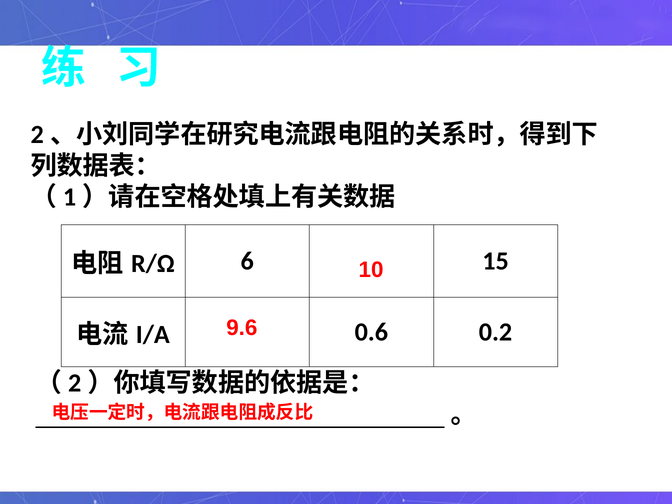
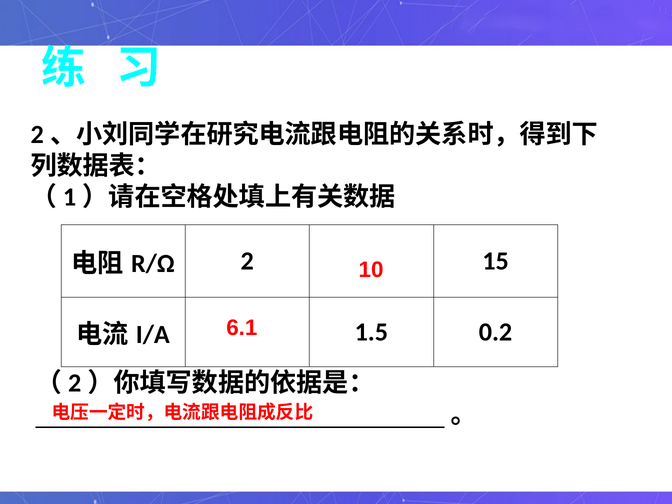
6: 6 -> 2
9.6: 9.6 -> 6.1
0.6: 0.6 -> 1.5
